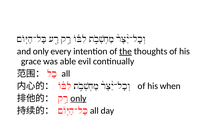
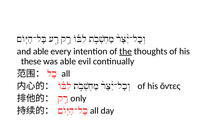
and only: only -> able
grace: grace -> these
when: when -> ὄντες
only at (78, 98) underline: present -> none
